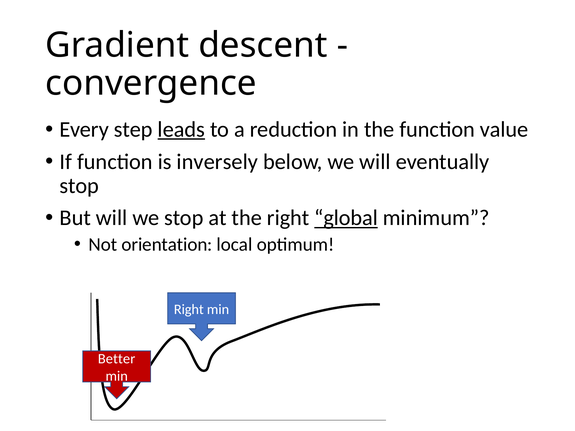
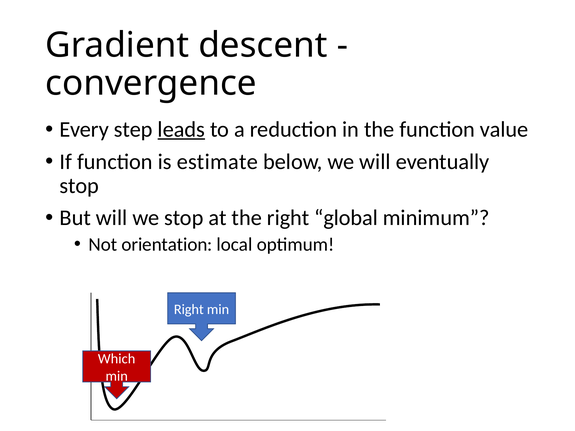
inversely: inversely -> estimate
global underline: present -> none
Better: Better -> Which
